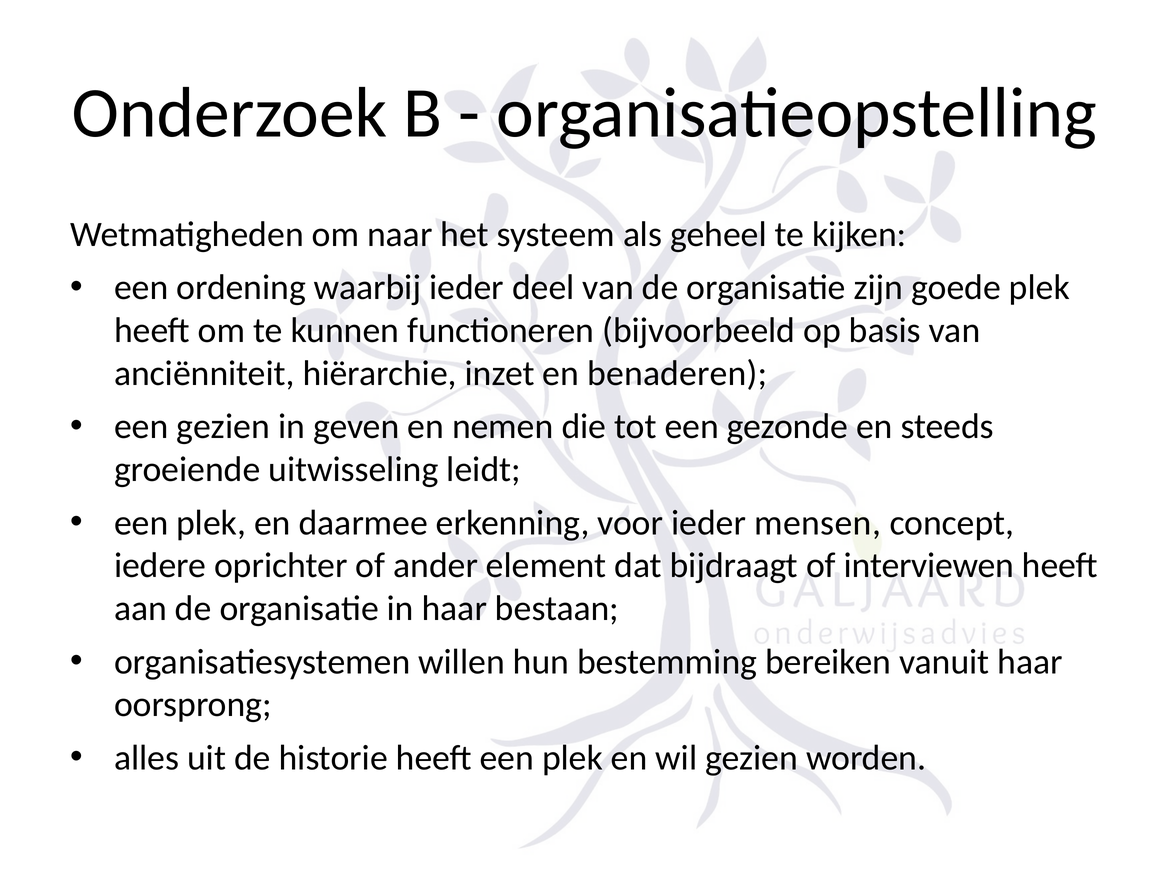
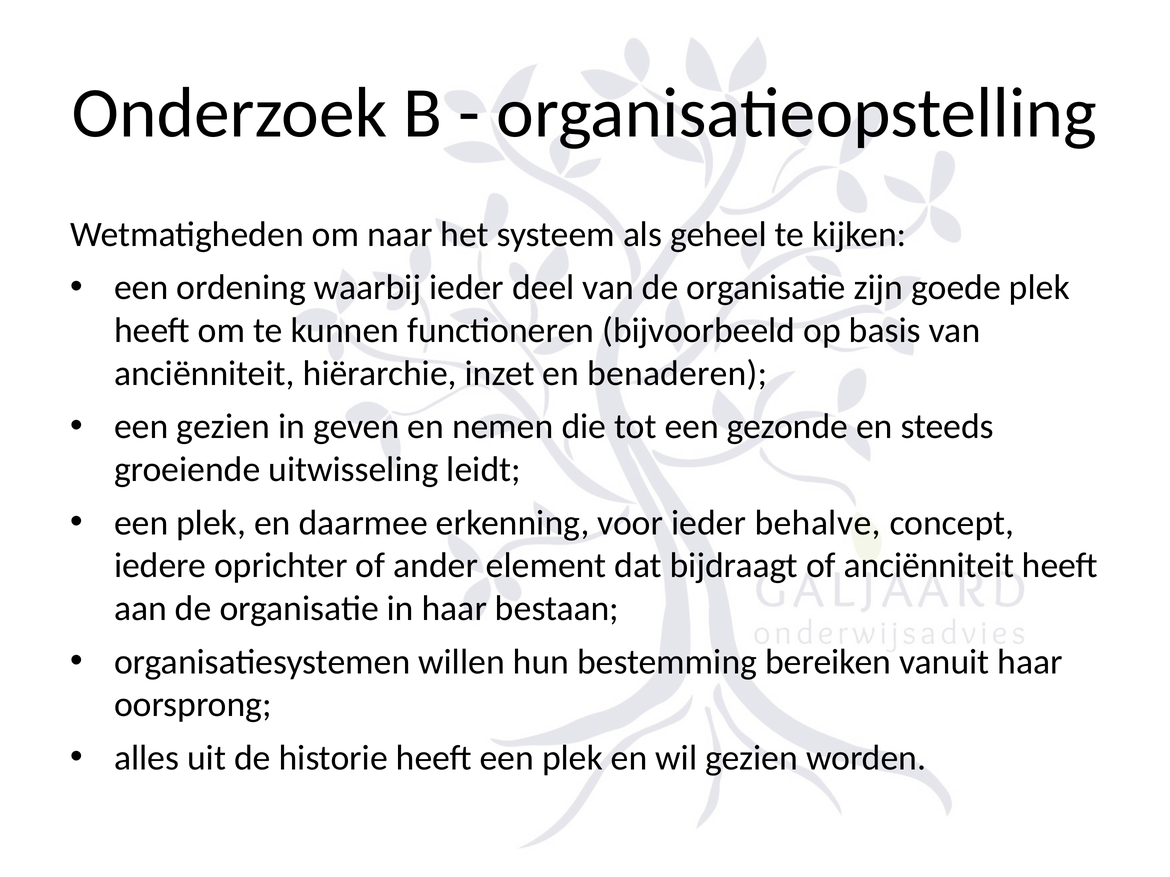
mensen: mensen -> behalve
of interviewen: interviewen -> anciënniteit
